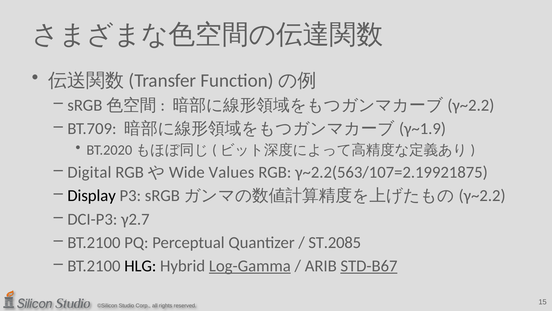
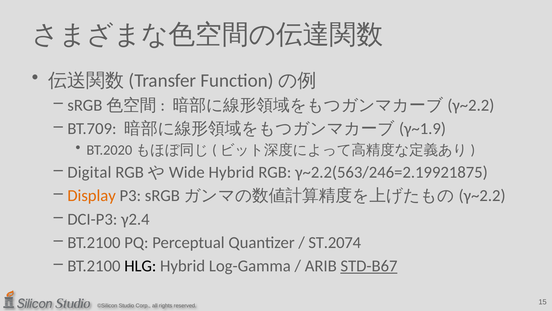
Values at (231, 172): Values -> Hybrid
γ~2.2(563/107=2.19921875: γ~2.2(563/107=2.19921875 -> γ~2.2(563/246=2.19921875
Display colour: black -> orange
γ2.7: γ2.7 -> γ2.4
ST.2085: ST.2085 -> ST.2074
Log-Gamma underline: present -> none
